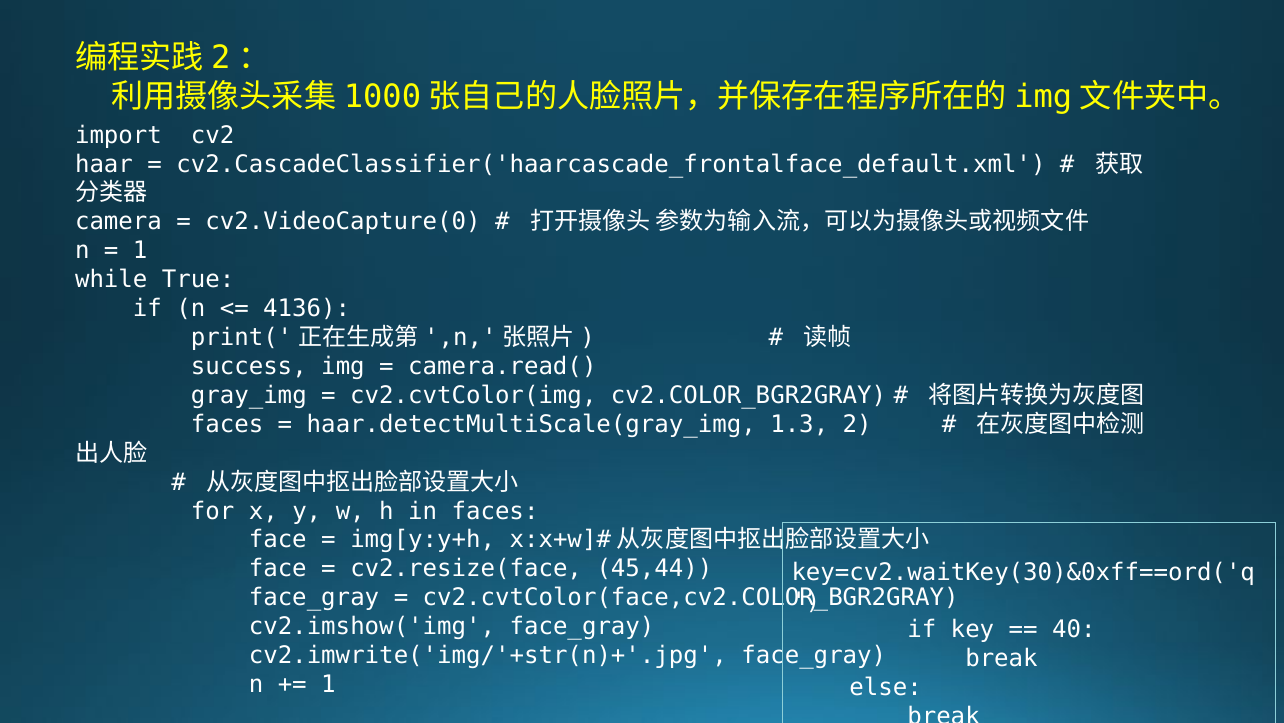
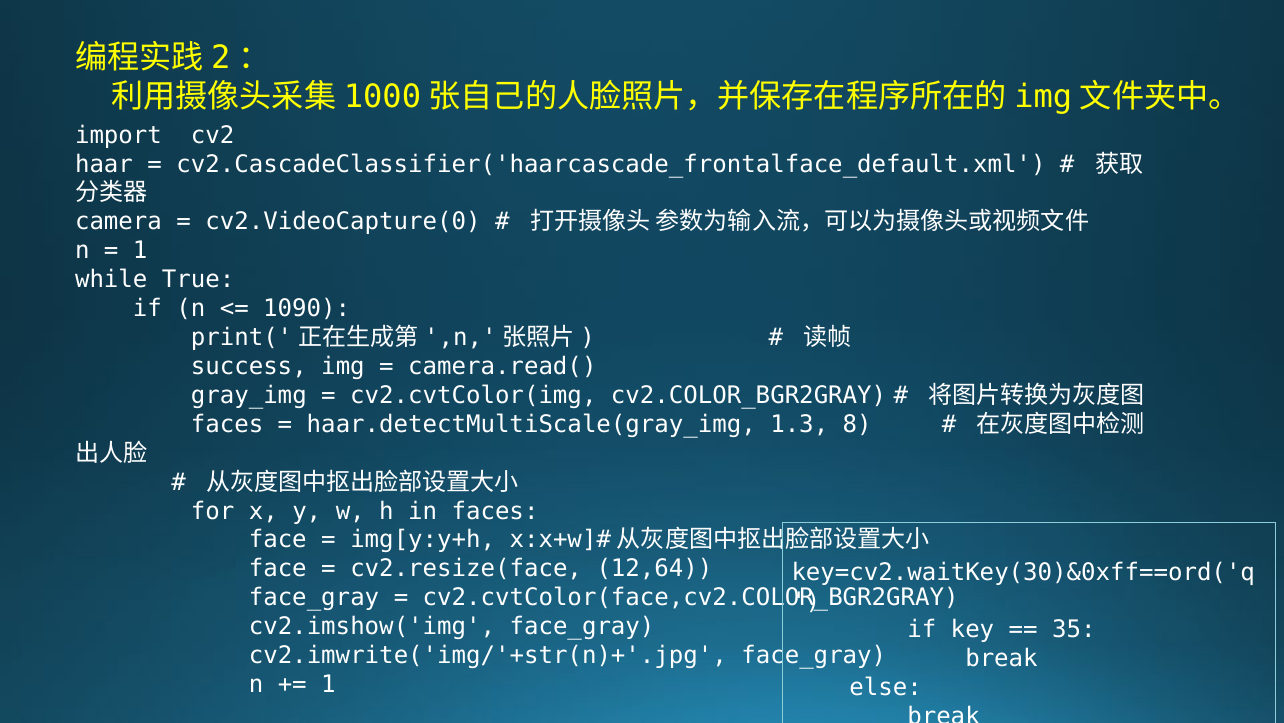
4136: 4136 -> 1090
2: 2 -> 8
45,44: 45,44 -> 12,64
40: 40 -> 35
